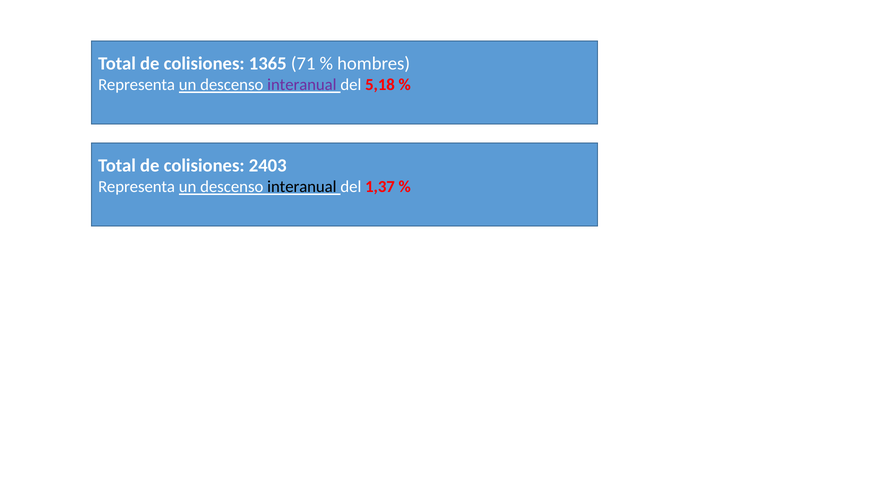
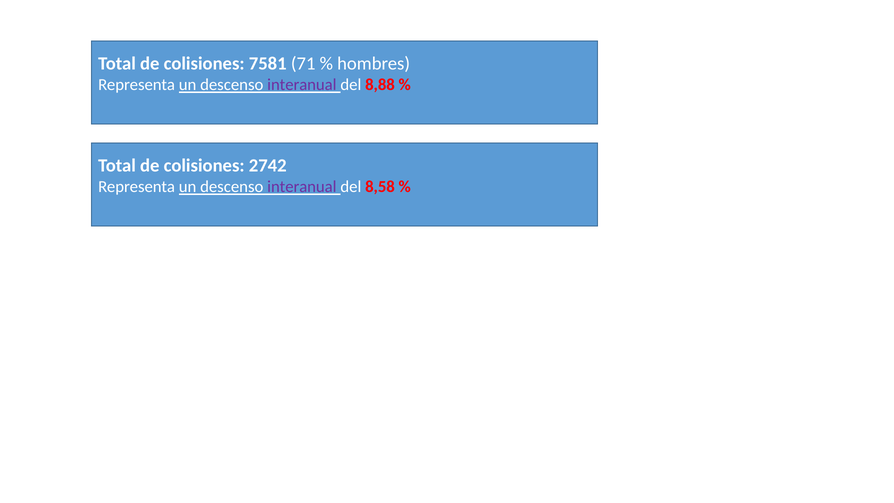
1365: 1365 -> 7581
5,18: 5,18 -> 8,88
2403: 2403 -> 2742
interanual at (302, 187) colour: black -> purple
1,37: 1,37 -> 8,58
